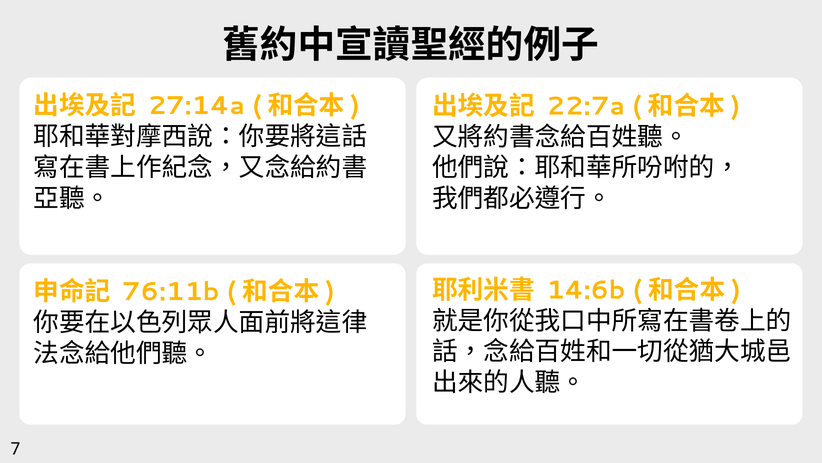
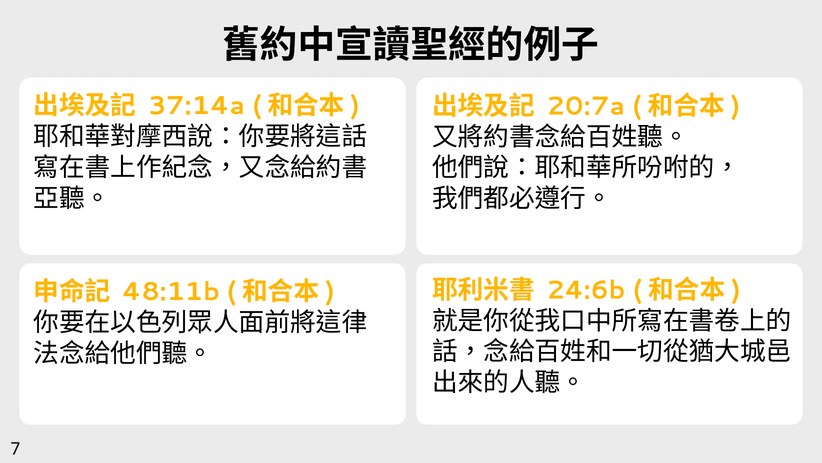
27:14a: 27:14a -> 37:14a
22:7a: 22:7a -> 20:7a
14:6b: 14:6b -> 24:6b
76:11b: 76:11b -> 48:11b
